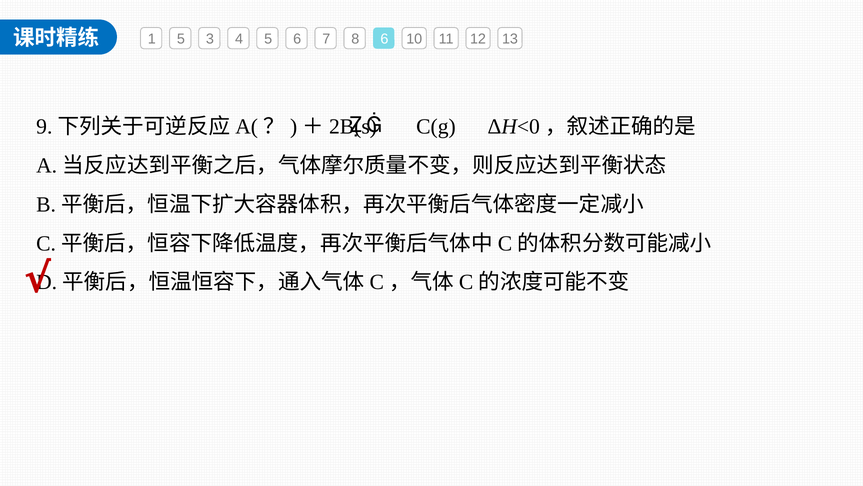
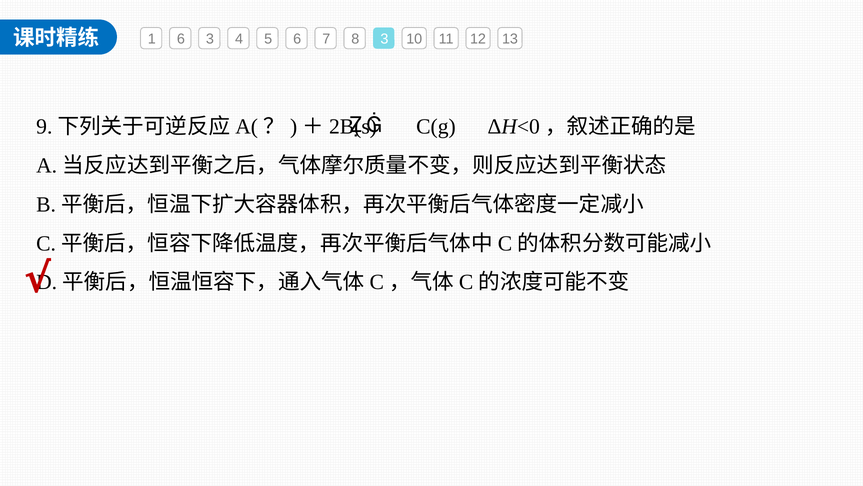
1 5: 5 -> 6
8 6: 6 -> 3
